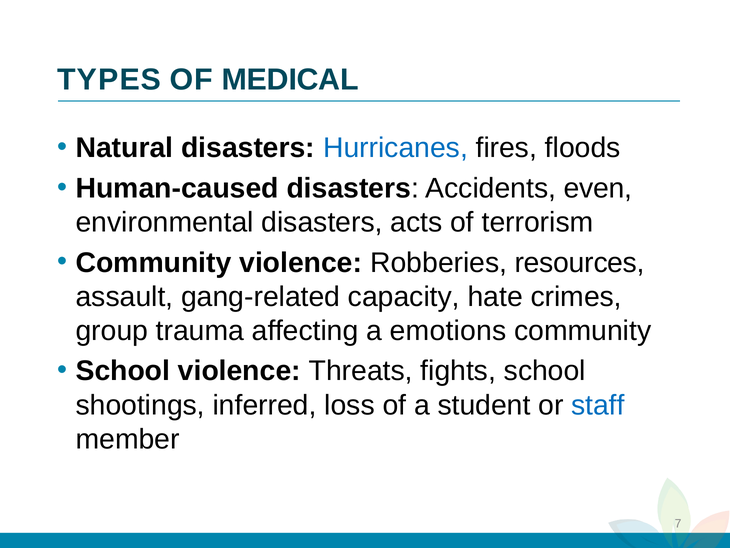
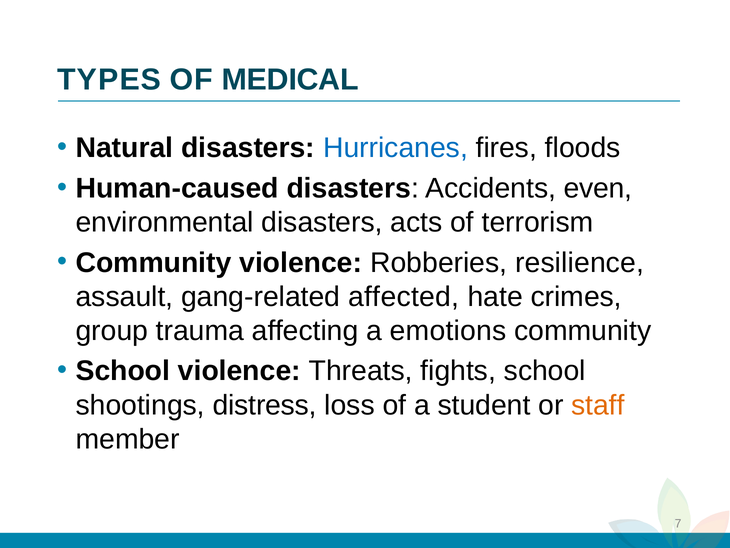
resources: resources -> resilience
capacity: capacity -> affected
inferred: inferred -> distress
staff colour: blue -> orange
